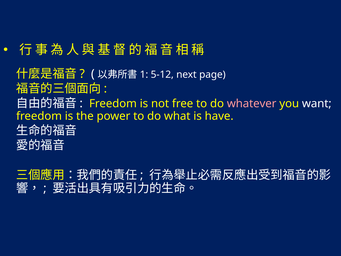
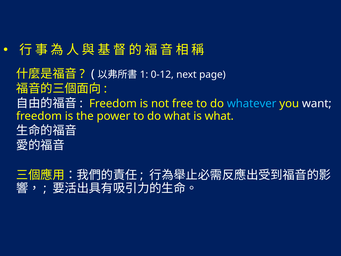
5-12: 5-12 -> 0-12
whatever colour: pink -> light blue
is have: have -> what
